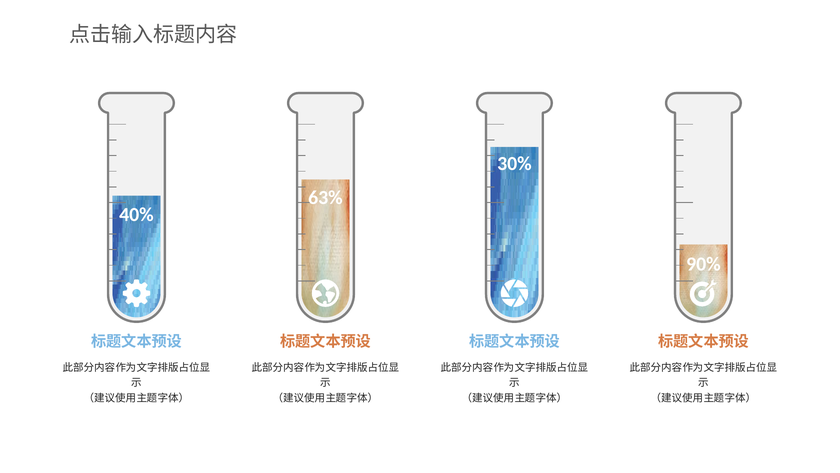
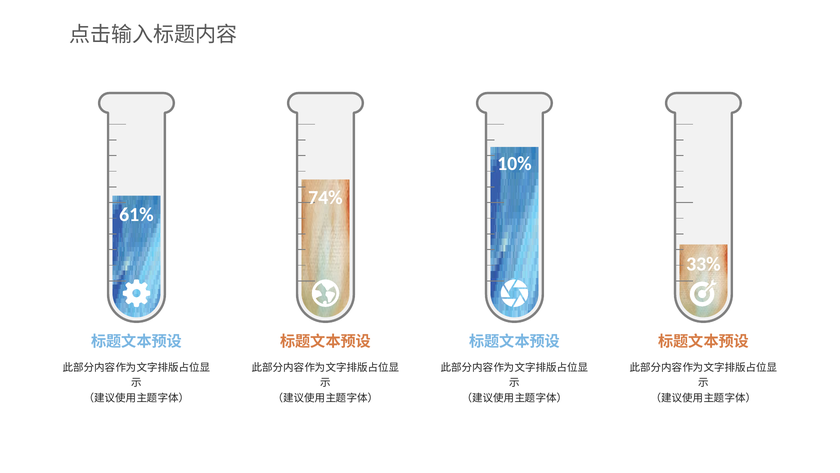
30%: 30% -> 10%
63%: 63% -> 74%
40%: 40% -> 61%
90%: 90% -> 33%
